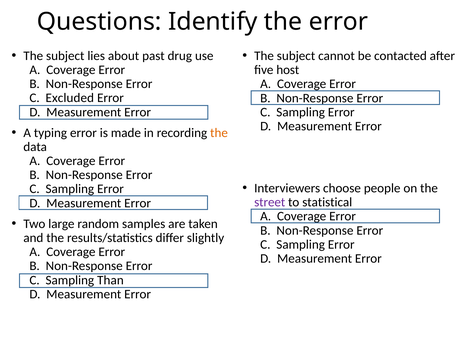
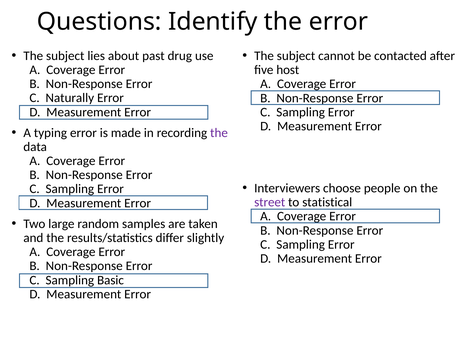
Excluded: Excluded -> Naturally
the at (219, 133) colour: orange -> purple
Than: Than -> Basic
